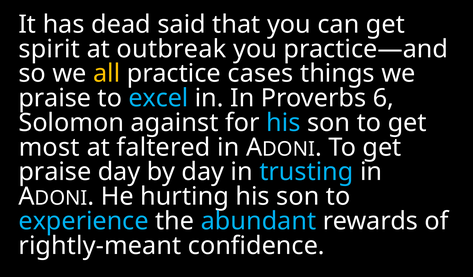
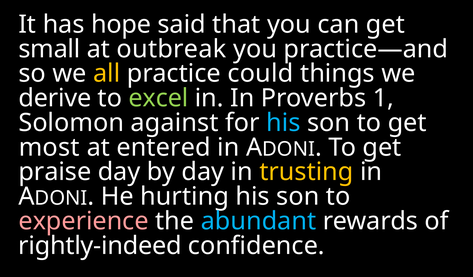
dead: dead -> hope
spirit: spirit -> small
cases: cases -> could
praise at (55, 98): praise -> derive
excel colour: light blue -> light green
6: 6 -> 1
faltered: faltered -> entered
trusting colour: light blue -> yellow
experience colour: light blue -> pink
rightly-meant: rightly-meant -> rightly-indeed
